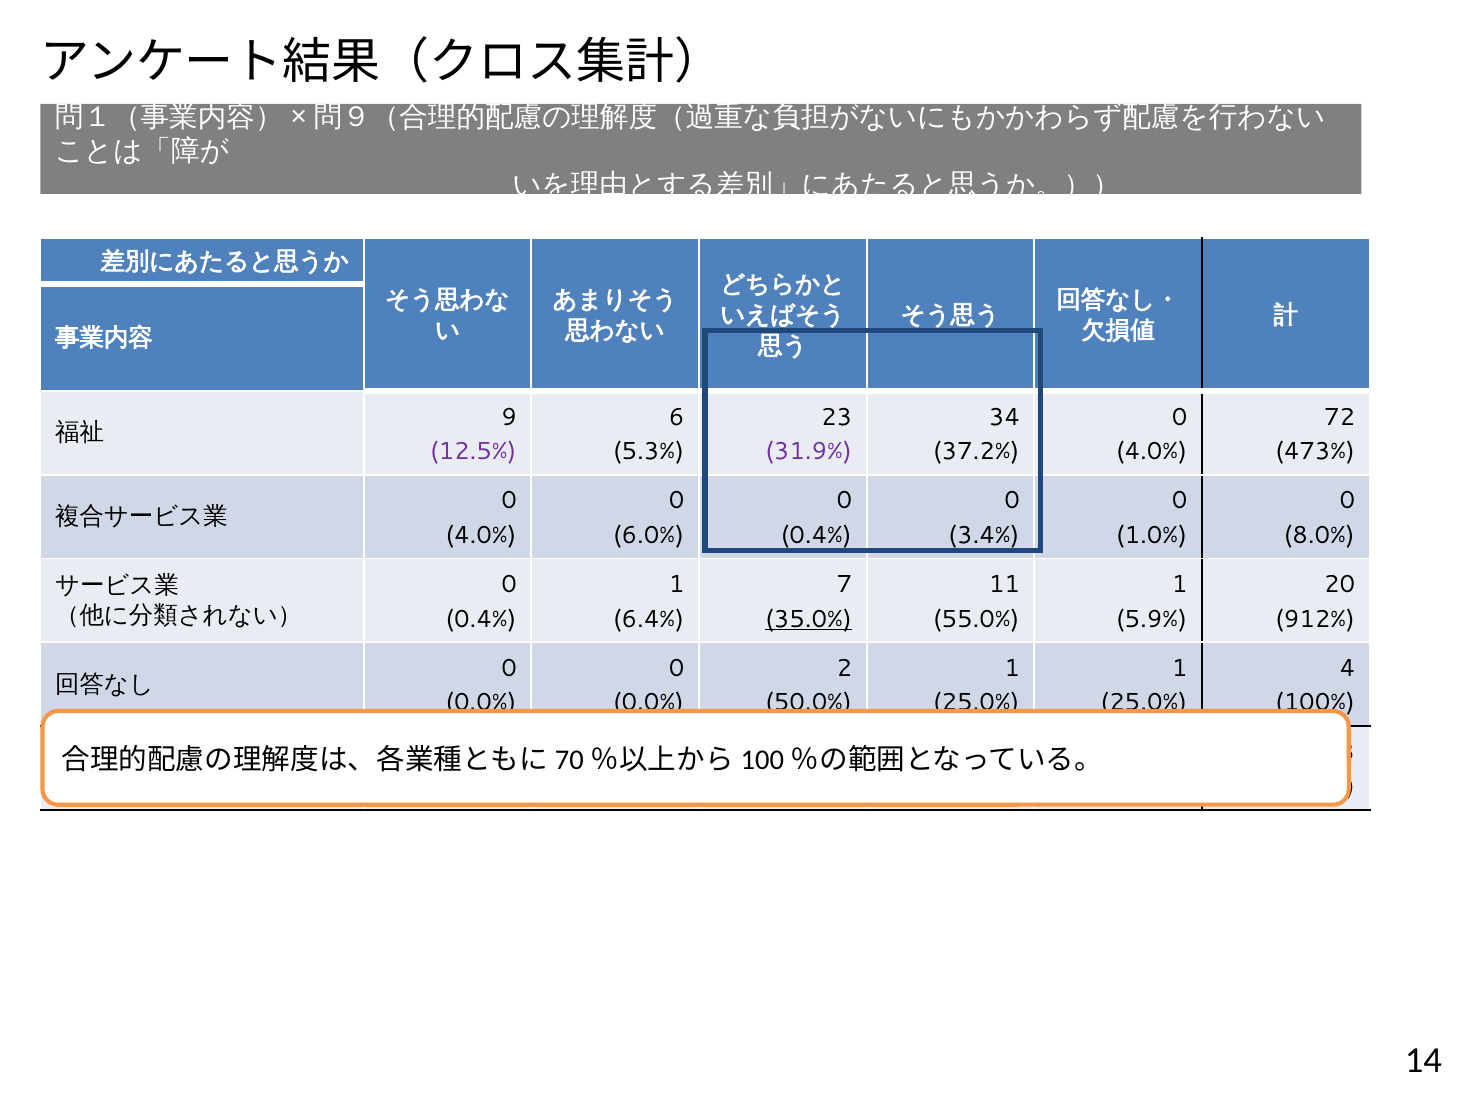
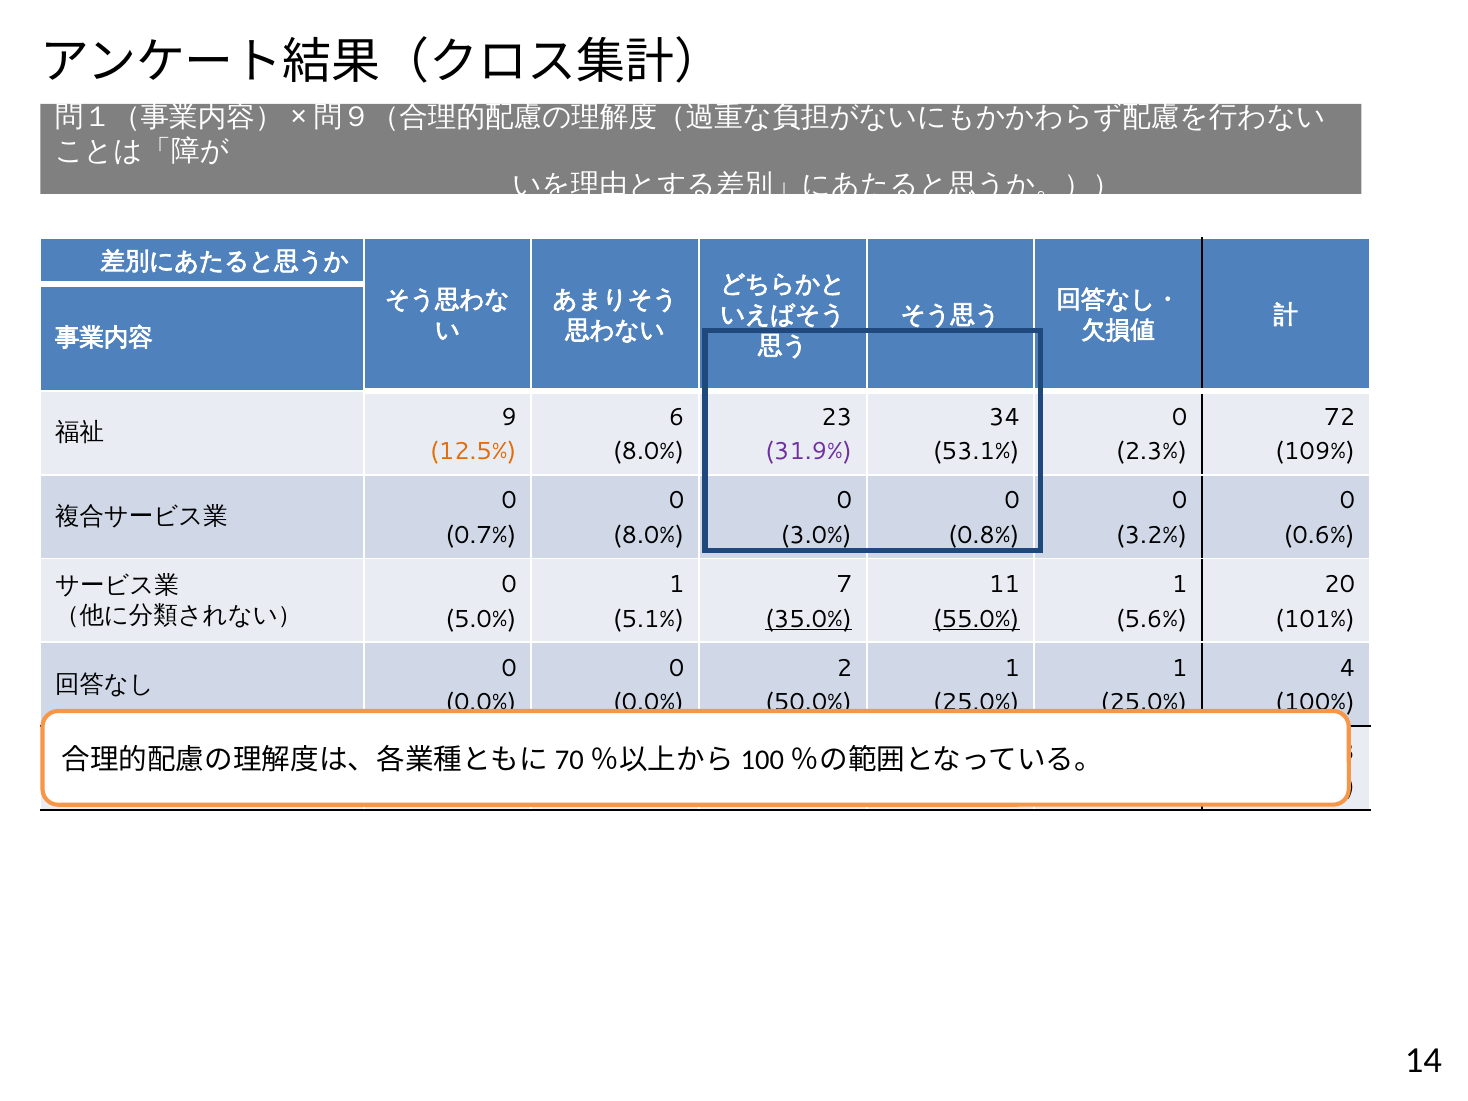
12.5% colour: purple -> orange
5.3% at (649, 451): 5.3% -> 8.0%
37.2%: 37.2% -> 53.1%
4.0% at (1152, 451): 4.0% -> 2.3%
473%: 473% -> 109%
4.0% at (481, 535): 4.0% -> 0.7%
6.0% at (649, 535): 6.0% -> 8.0%
0.4% at (816, 535): 0.4% -> 3.0%
3.4%: 3.4% -> 0.8%
1.0%: 1.0% -> 3.2%
8.0%: 8.0% -> 0.6%
0.4% at (481, 619): 0.4% -> 5.0%
6.4%: 6.4% -> 5.1%
55.0% underline: none -> present
5.9%: 5.9% -> 5.6%
912%: 912% -> 101%
